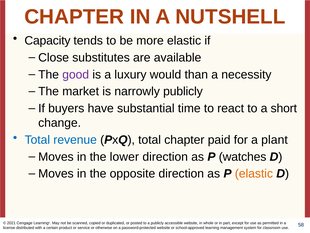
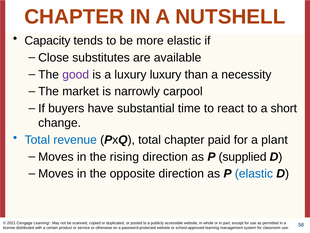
luxury would: would -> luxury
narrowly publicly: publicly -> carpool
lower: lower -> rising
watches: watches -> supplied
elastic at (254, 173) colour: orange -> blue
